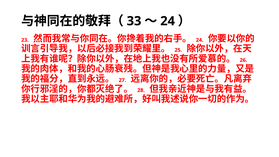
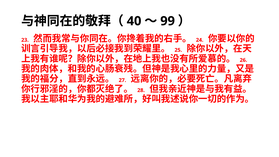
33: 33 -> 40
24 at (168, 21): 24 -> 99
